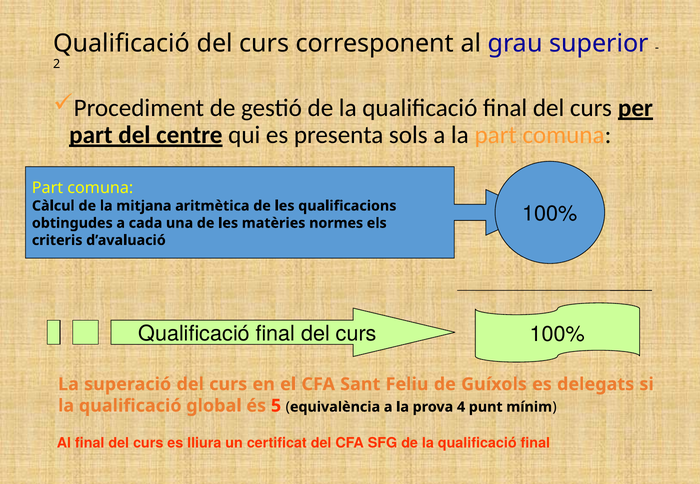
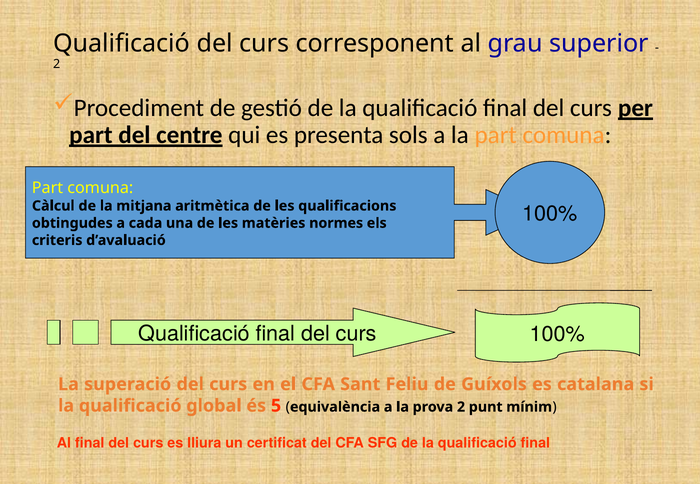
delegats: delegats -> catalana
prova 4: 4 -> 2
